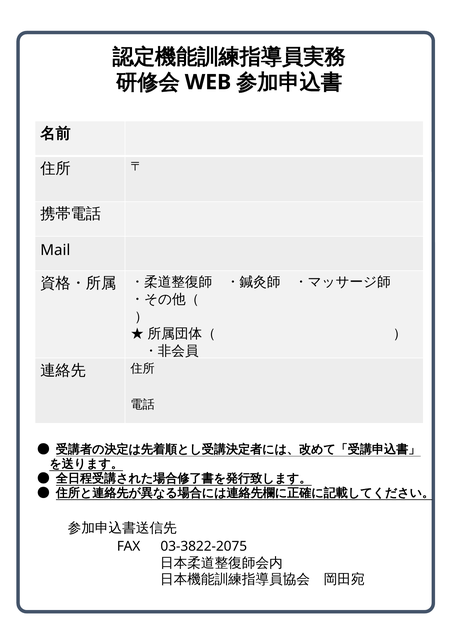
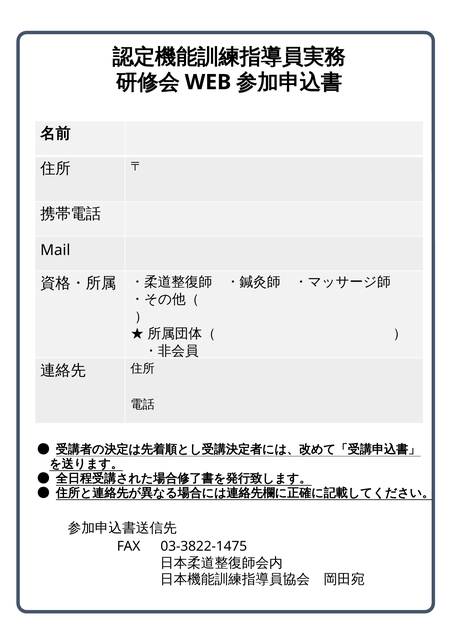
03-3822-2075: 03-3822-2075 -> 03-3822-1475
